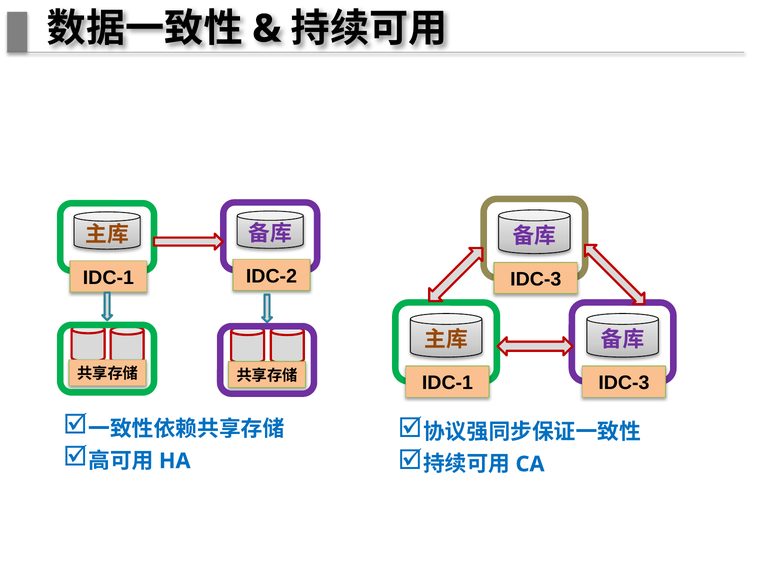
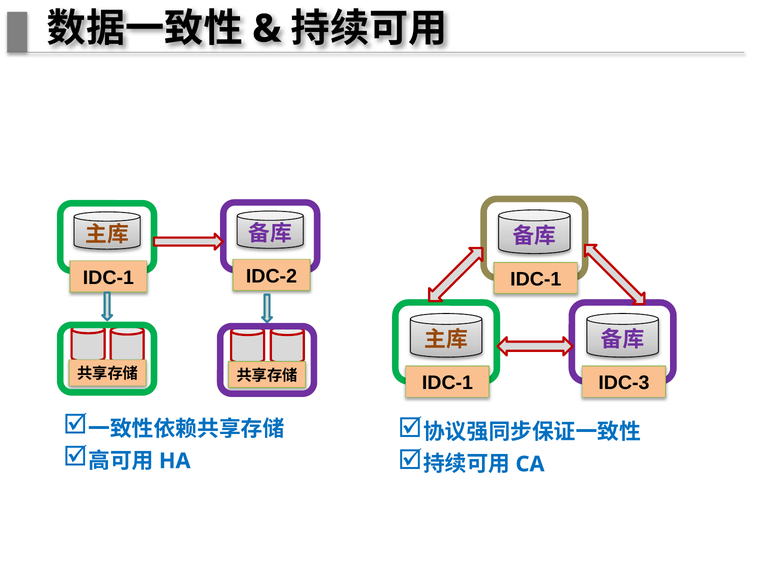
IDC-3 at (536, 280): IDC-3 -> IDC-1
